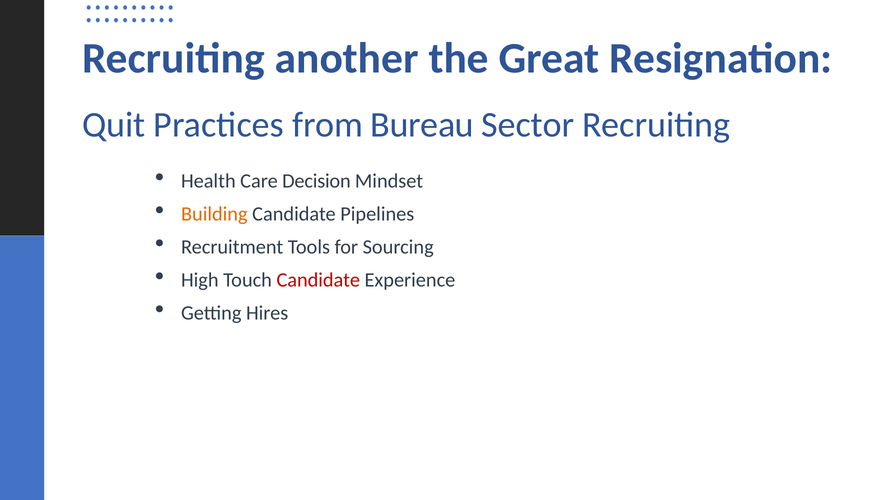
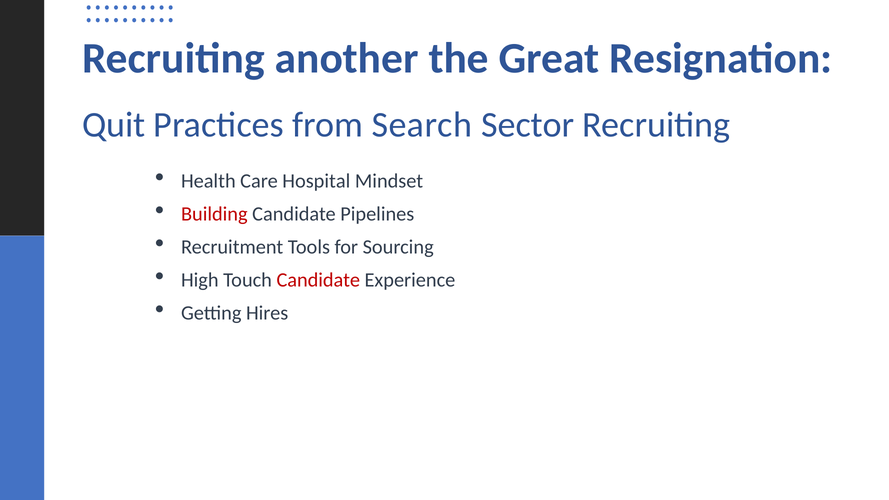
Bureau: Bureau -> Search
Decision: Decision -> Hospital
Building colour: orange -> red
